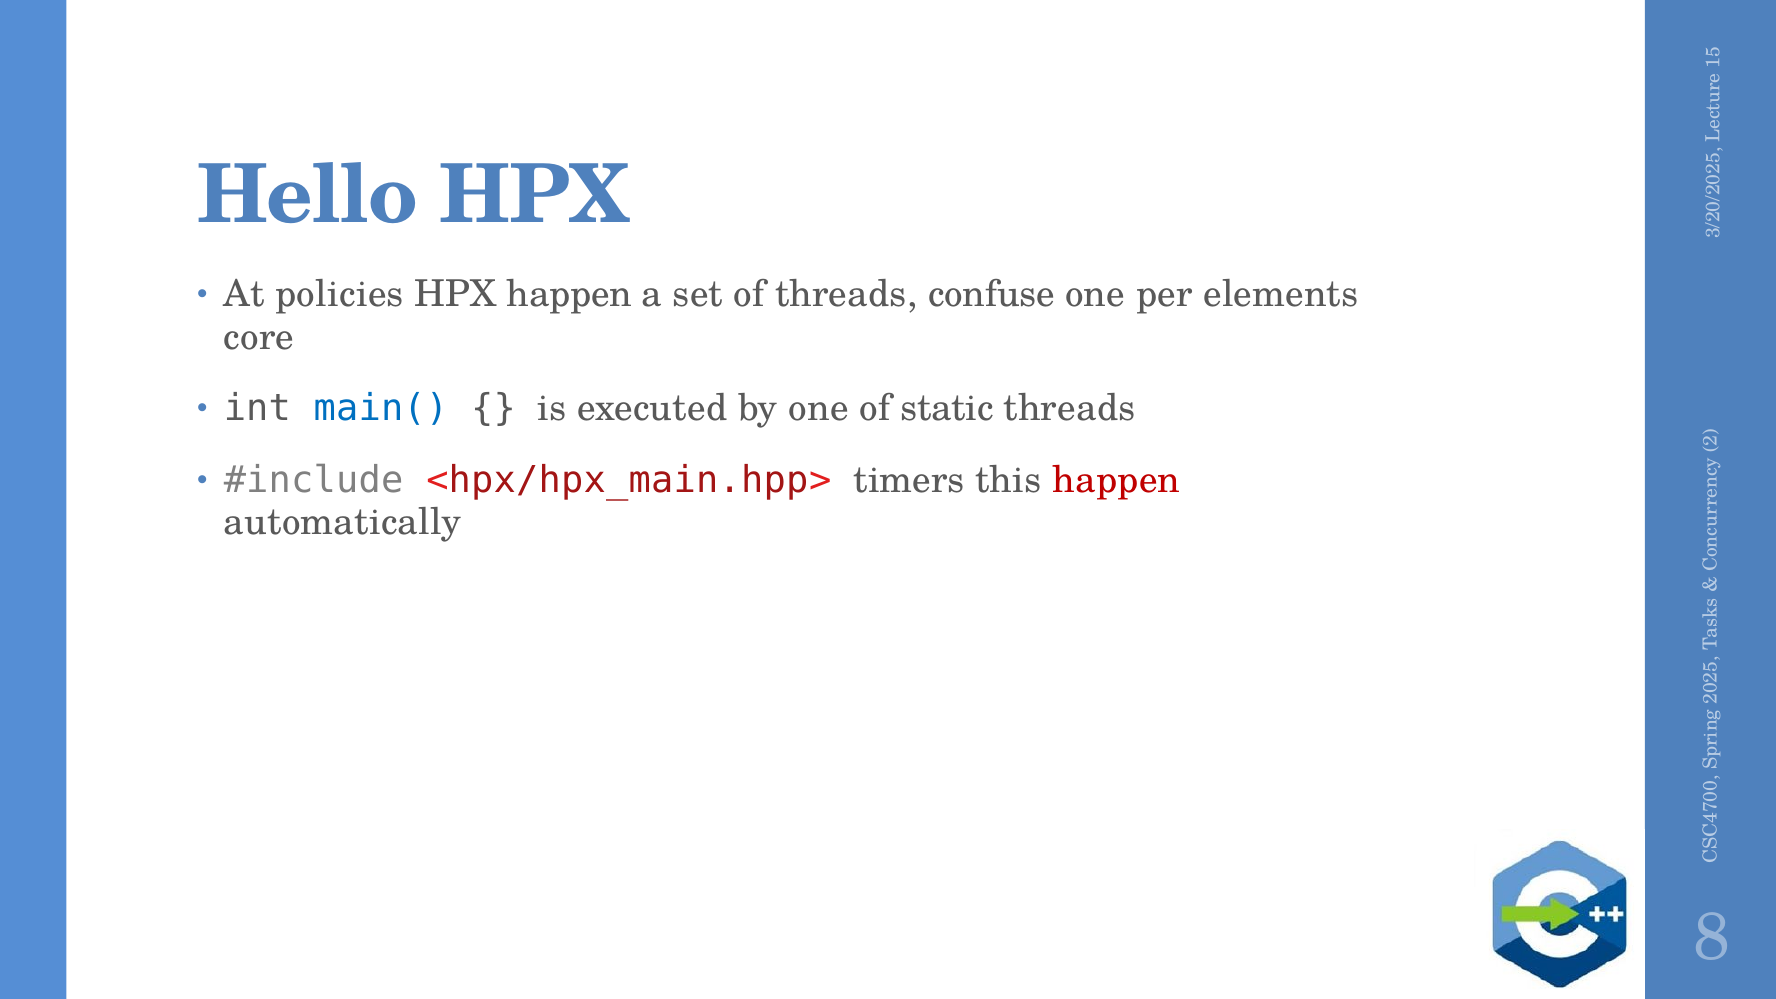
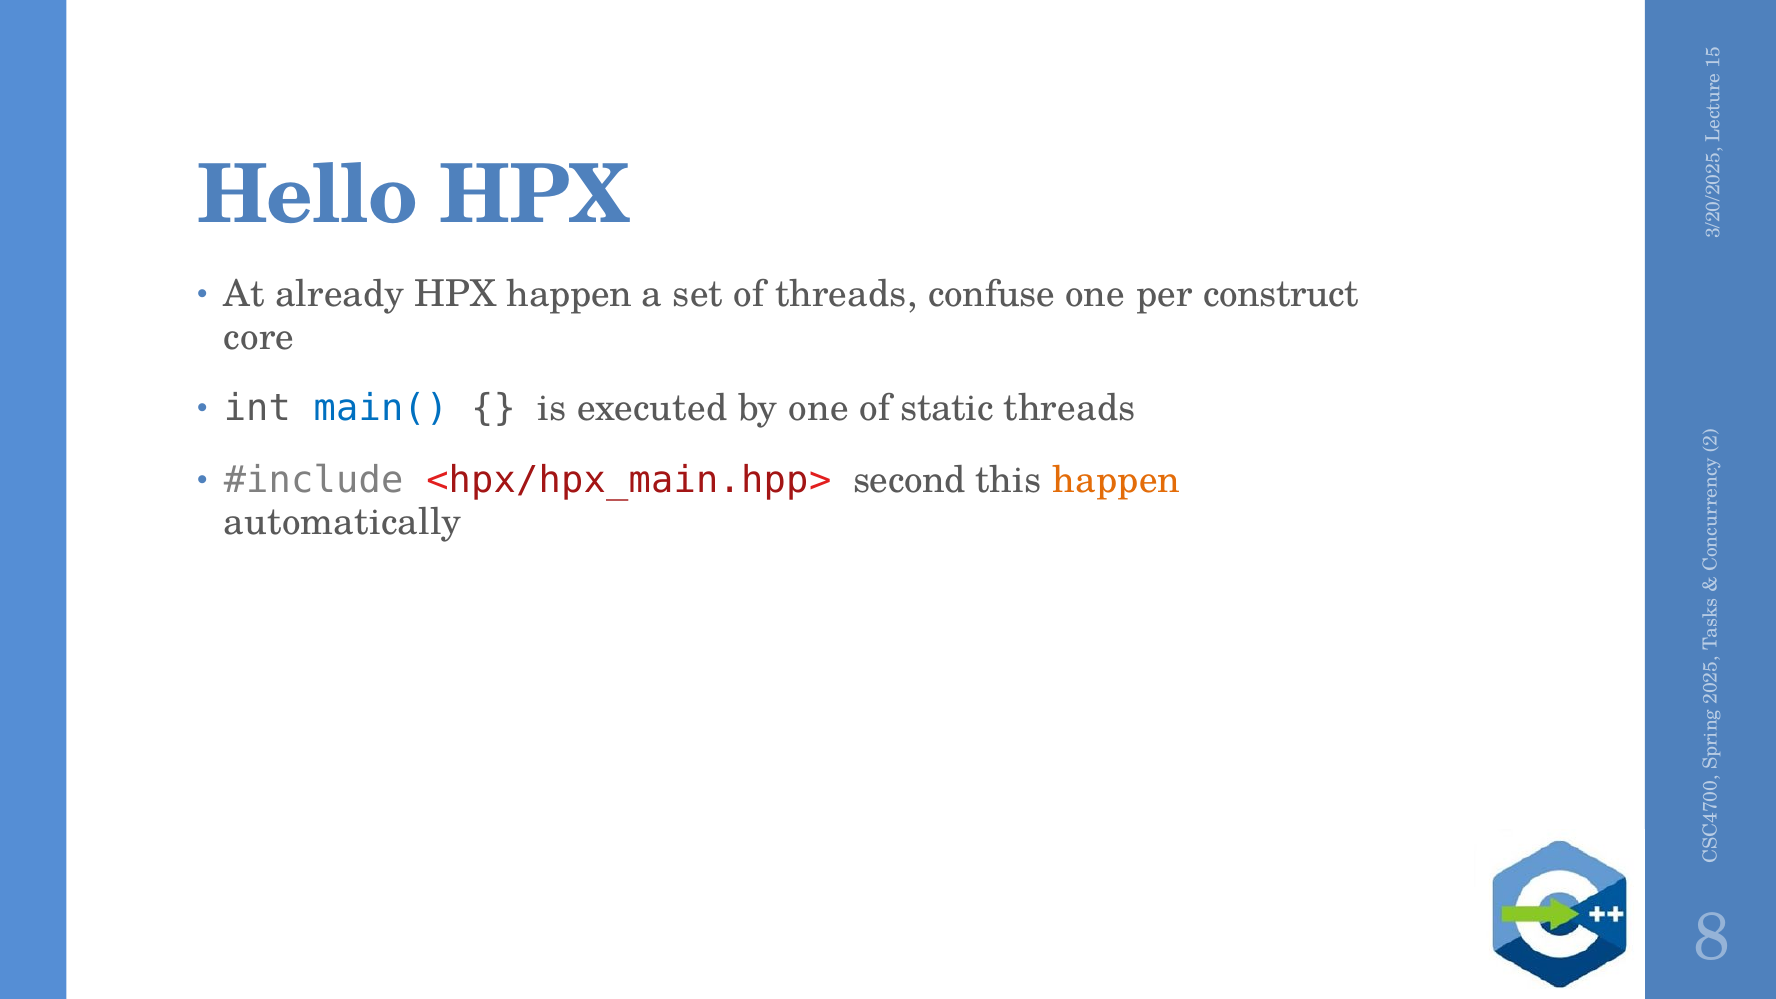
policies: policies -> already
elements: elements -> construct
timers: timers -> second
happen at (1116, 481) colour: red -> orange
